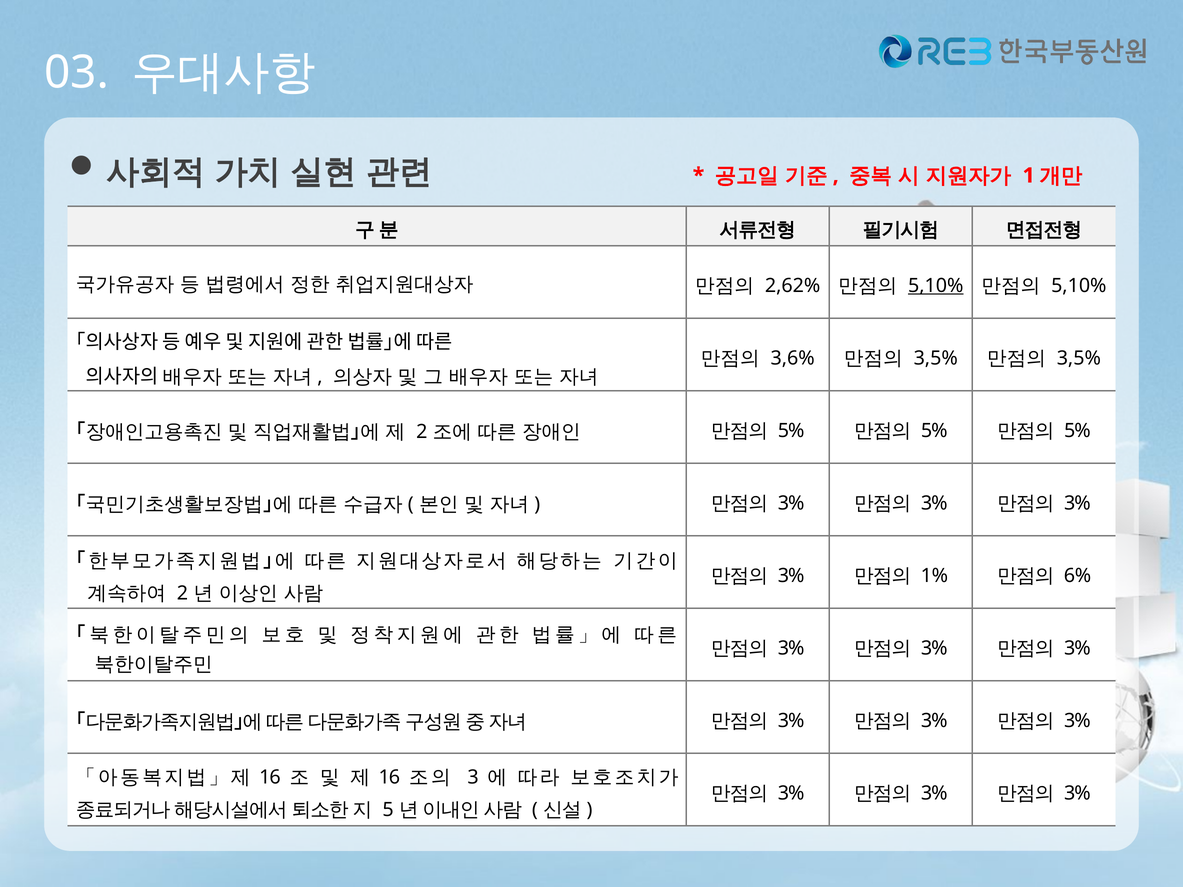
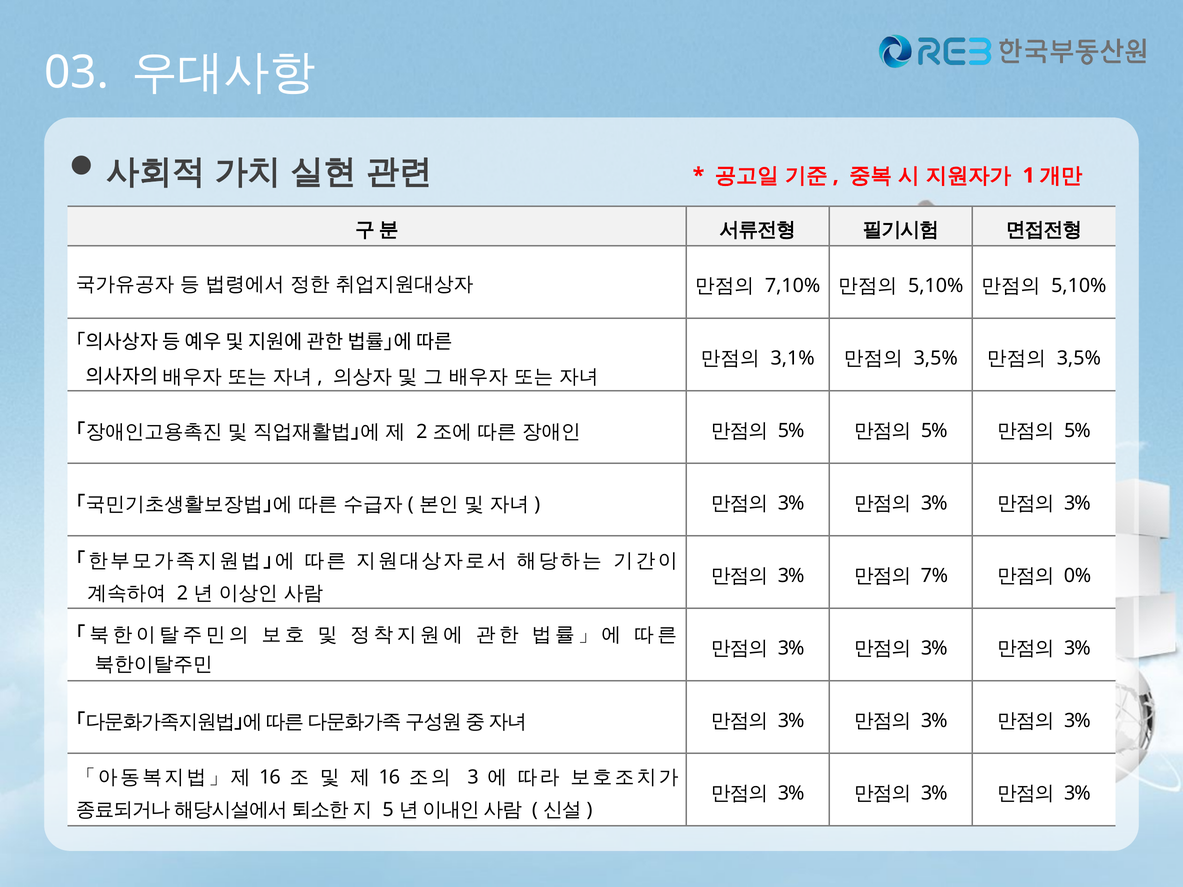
2,62%: 2,62% -> 7,10%
5,10% at (936, 286) underline: present -> none
3,6%: 3,6% -> 3,1%
1%: 1% -> 7%
6%: 6% -> 0%
